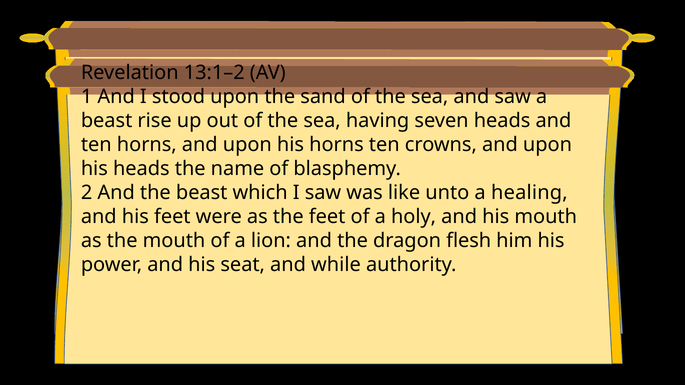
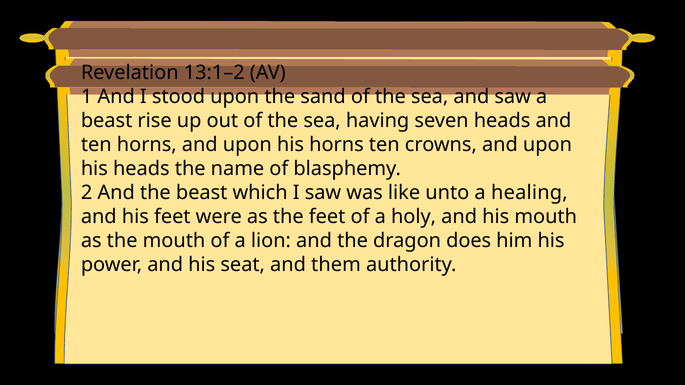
flesh: flesh -> does
while: while -> them
